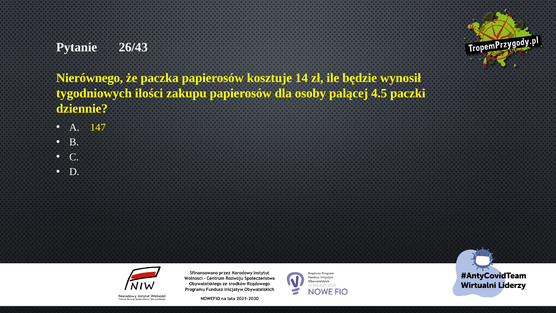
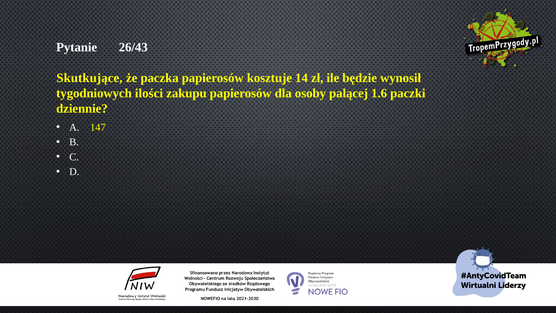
Nierównego: Nierównego -> Skutkujące
4.5: 4.5 -> 1.6
